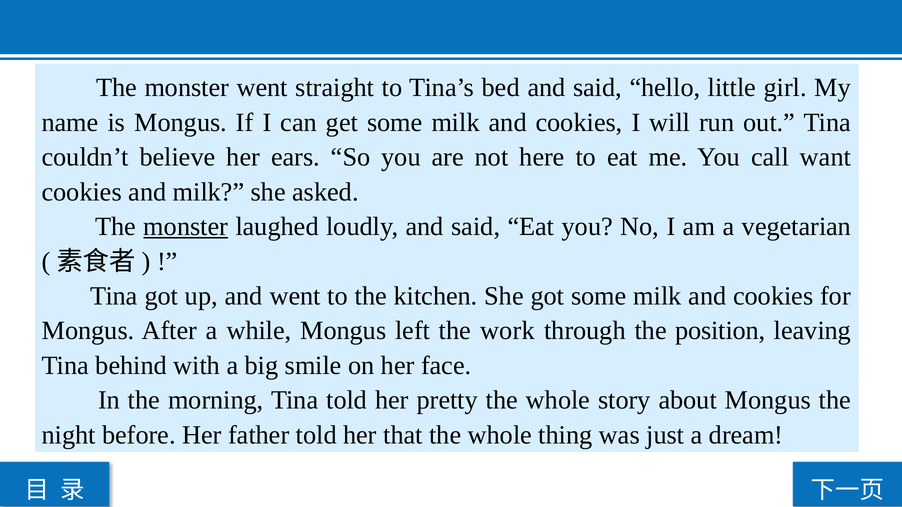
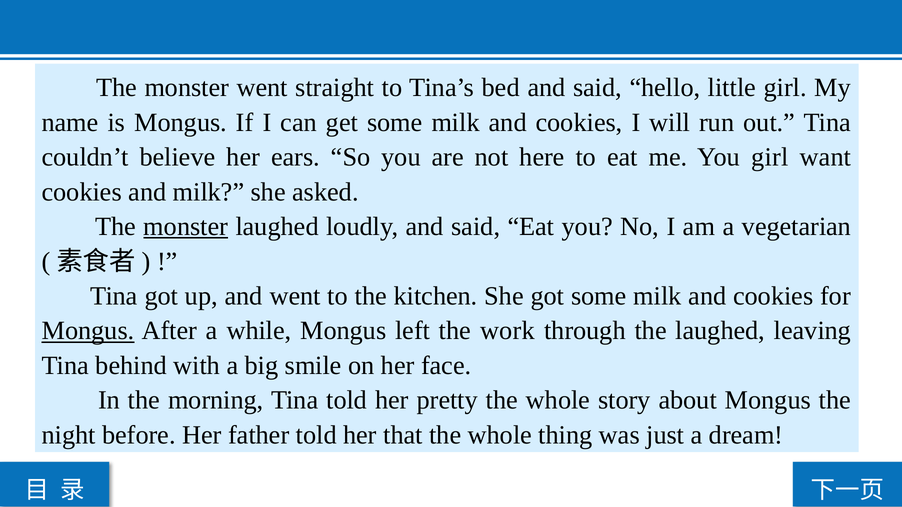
You call: call -> girl
Mongus at (88, 331) underline: none -> present
the position: position -> laughed
